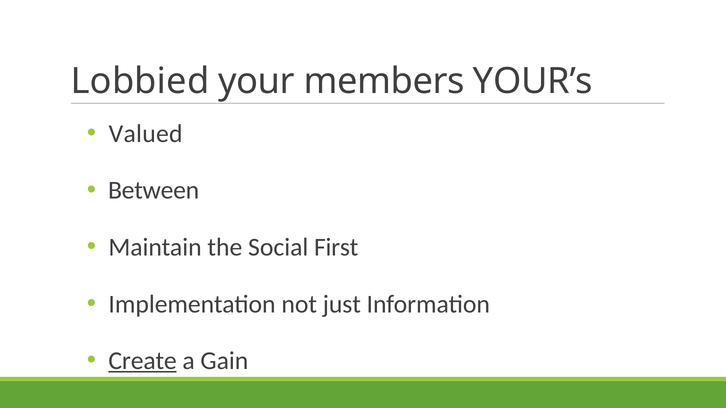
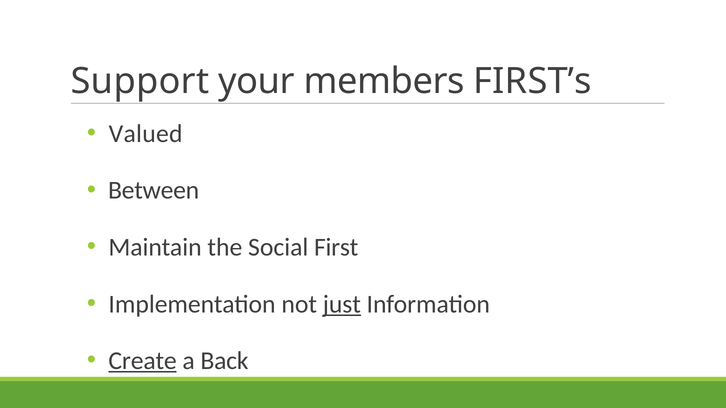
Lobbied: Lobbied -> Support
YOUR’s: YOUR’s -> FIRST’s
just underline: none -> present
Gain: Gain -> Back
